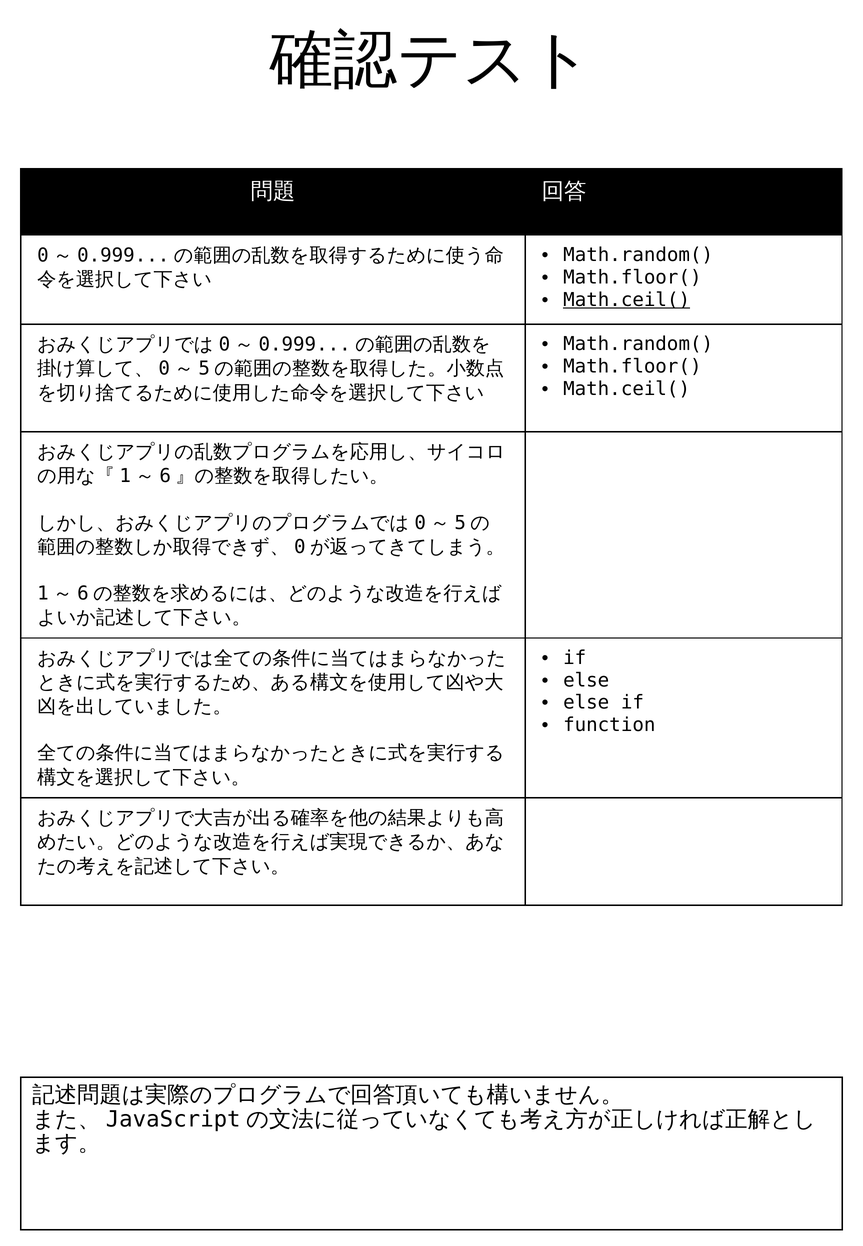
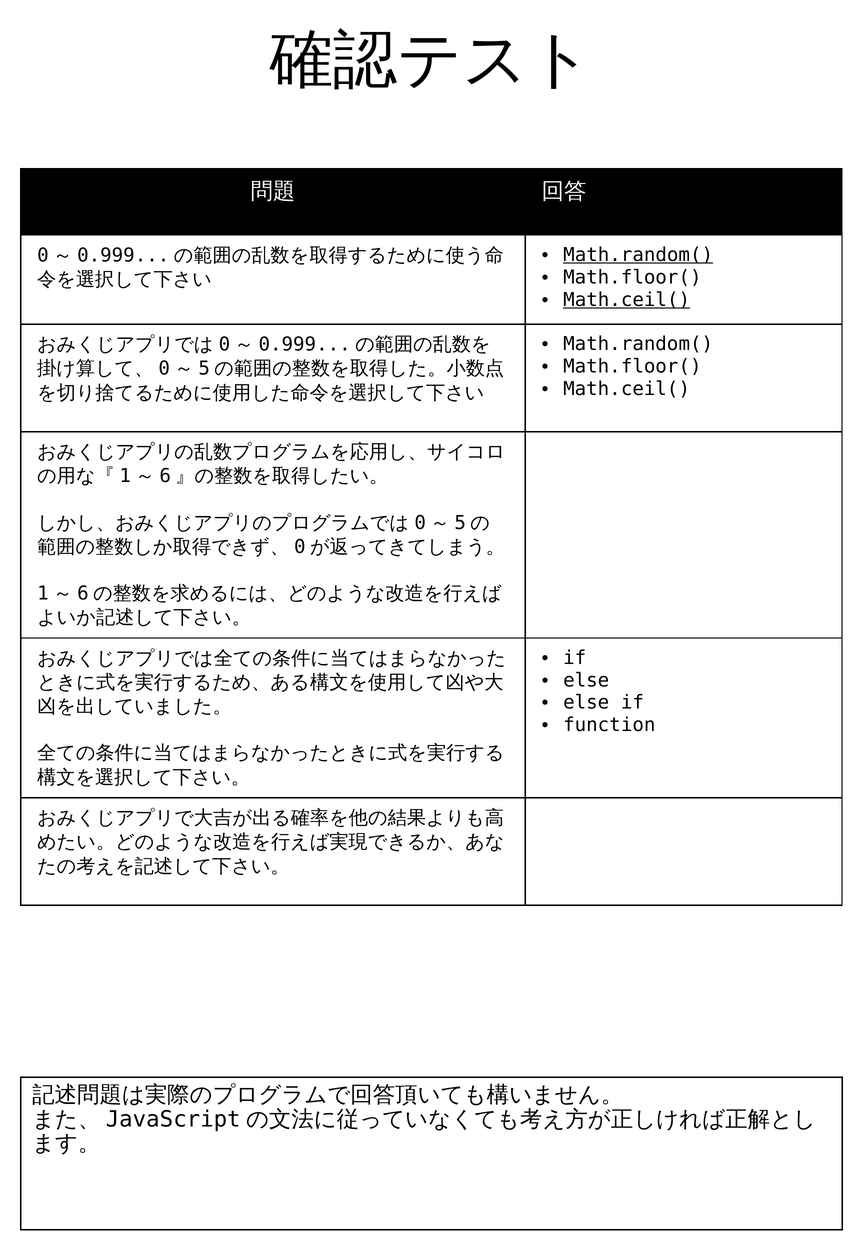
Math.random( at (638, 255) underline: none -> present
